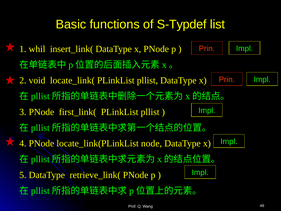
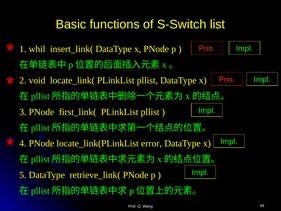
S-Typdef: S-Typdef -> S-Switch
node: node -> error
